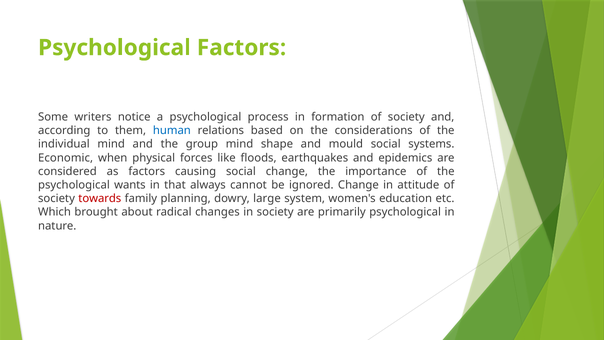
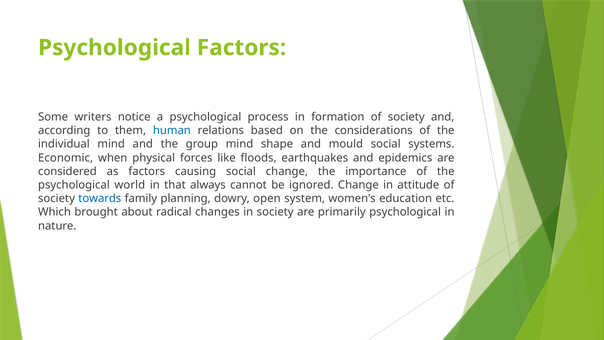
wants: wants -> world
towards colour: red -> blue
large: large -> open
